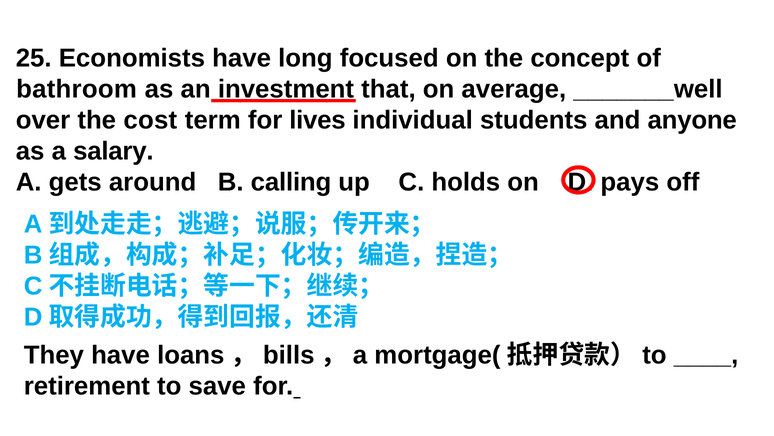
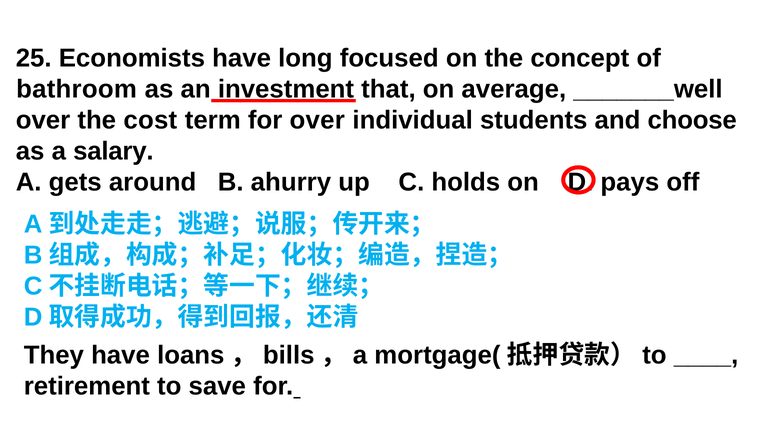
for lives: lives -> over
anyone: anyone -> choose
calling: calling -> ahurry
